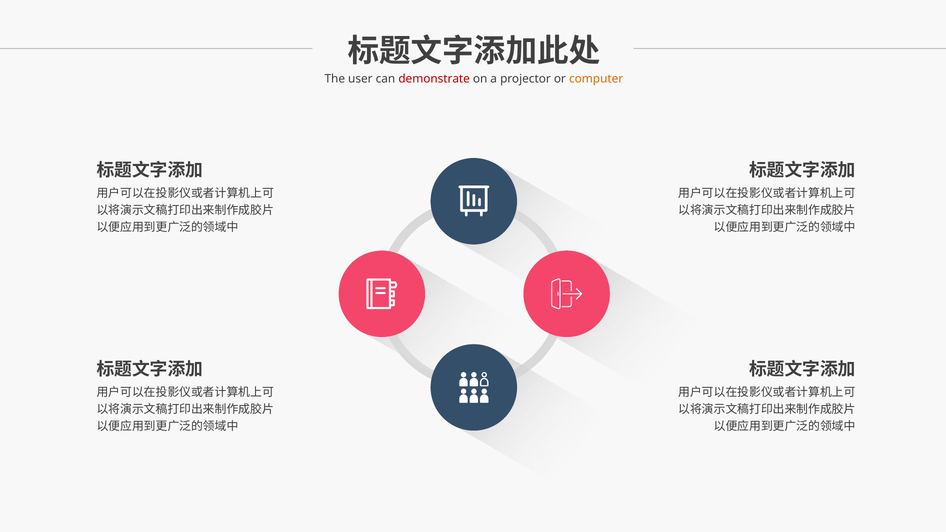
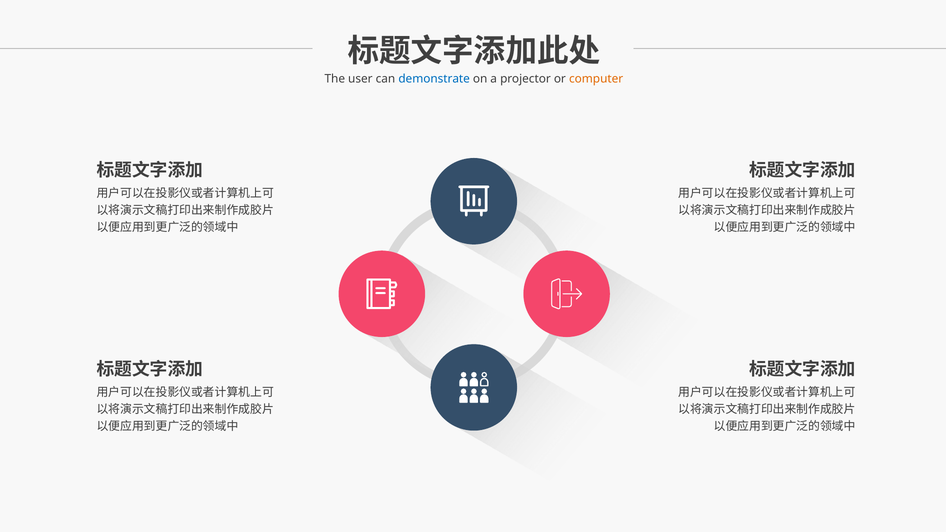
demonstrate colour: red -> blue
